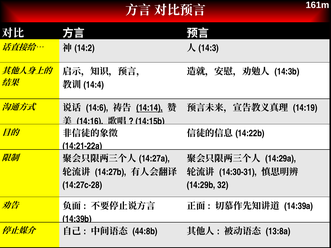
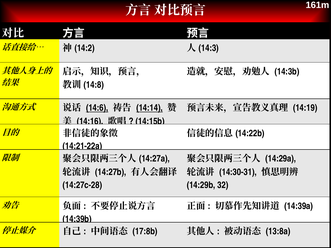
14:4: 14:4 -> 14:8
14:6 underline: none -> present
44:8b: 44:8b -> 17:8b
